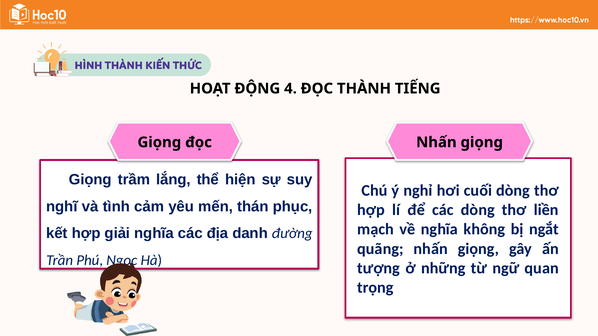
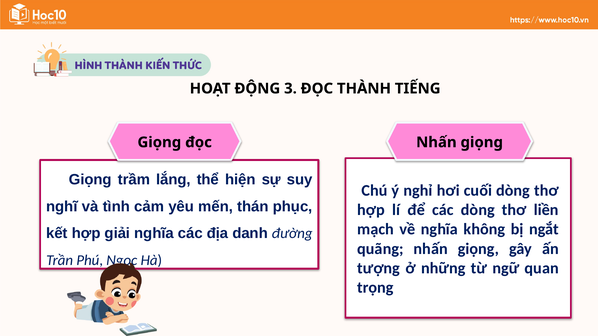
4: 4 -> 3
